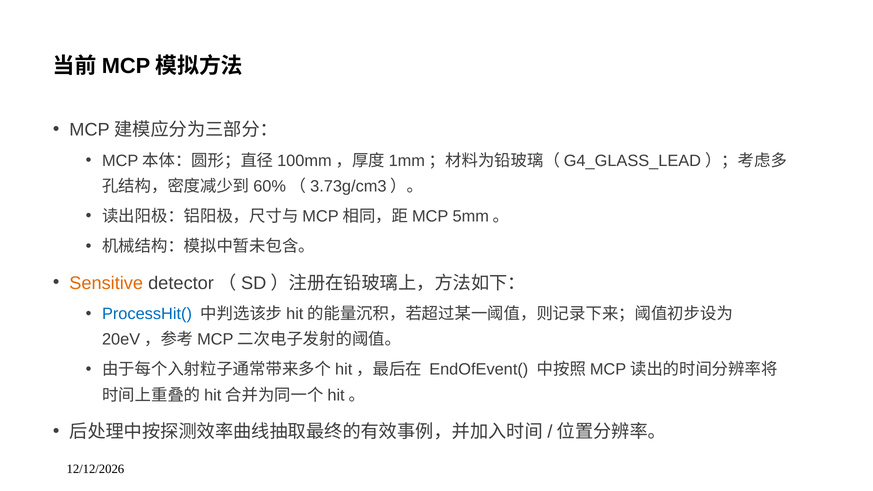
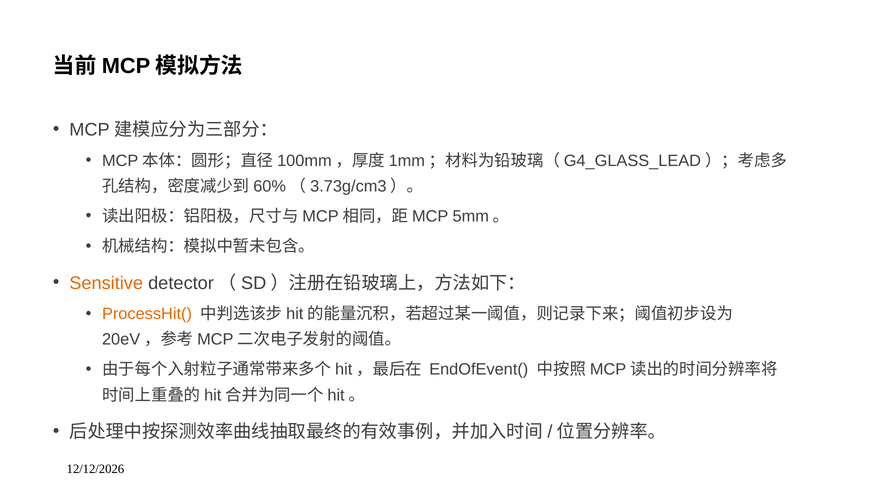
ProcessHit( colour: blue -> orange
